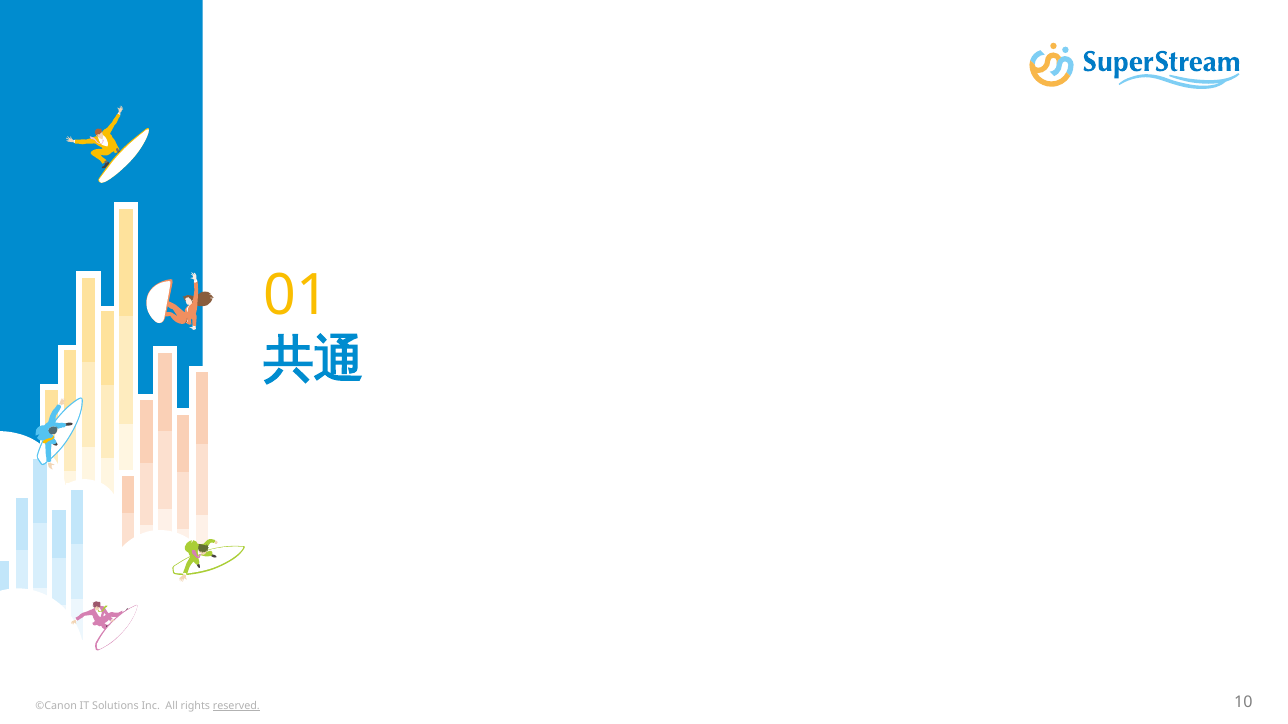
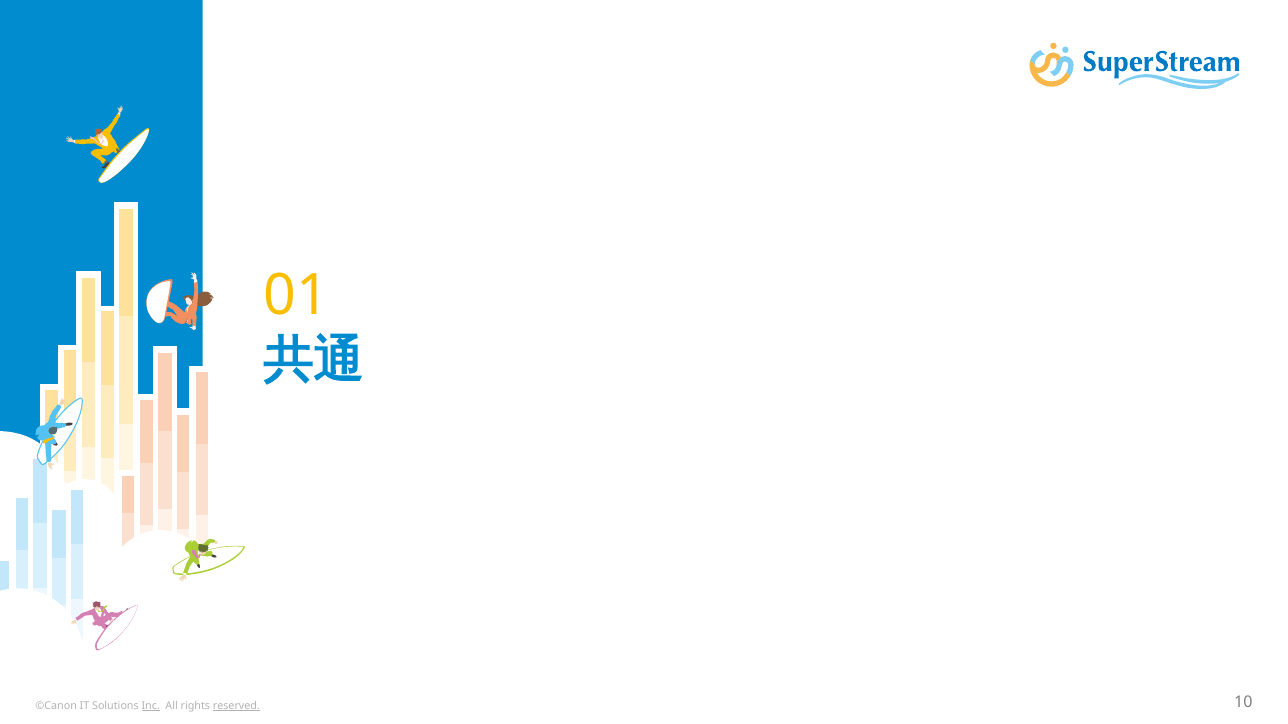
Inc underline: none -> present
